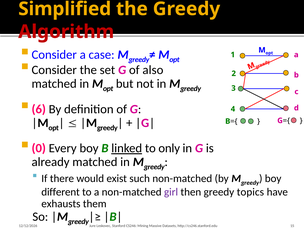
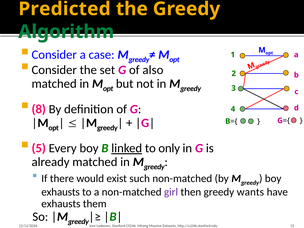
Simplified: Simplified -> Predicted
Algorithm colour: red -> green
6: 6 -> 8
0: 0 -> 5
different at (61, 192): different -> exhausts
topics: topics -> wants
